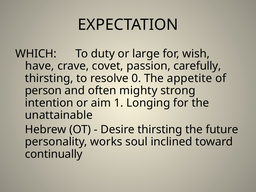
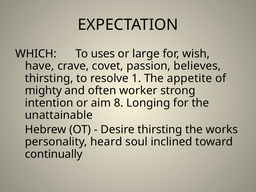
duty: duty -> uses
carefully: carefully -> believes
0: 0 -> 1
person: person -> mighty
mighty: mighty -> worker
1: 1 -> 8
future: future -> works
works: works -> heard
